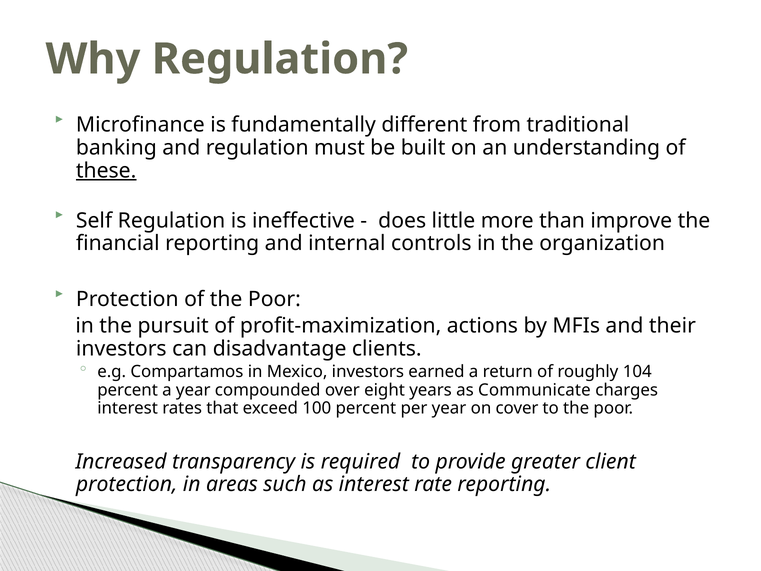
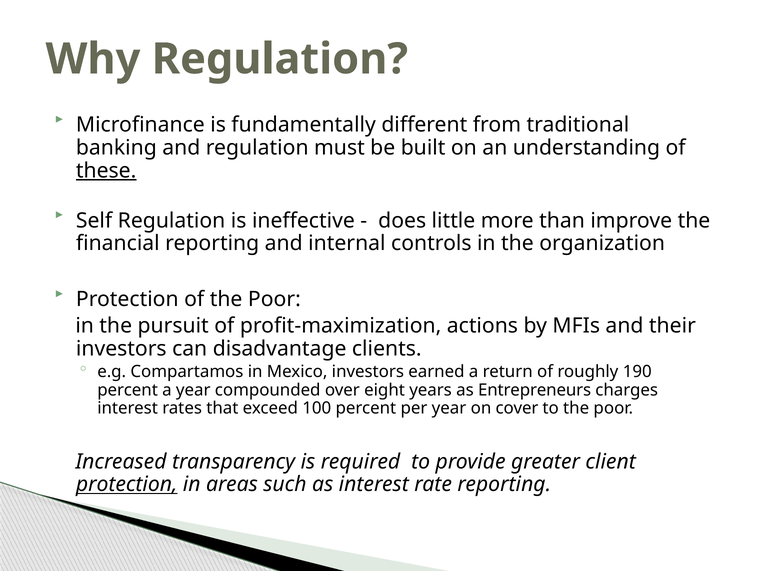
104: 104 -> 190
Communicate: Communicate -> Entrepreneurs
protection at (127, 484) underline: none -> present
